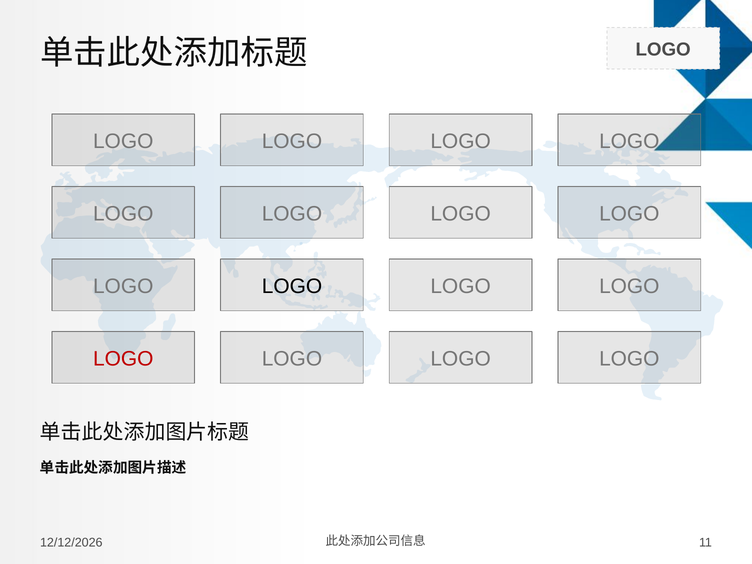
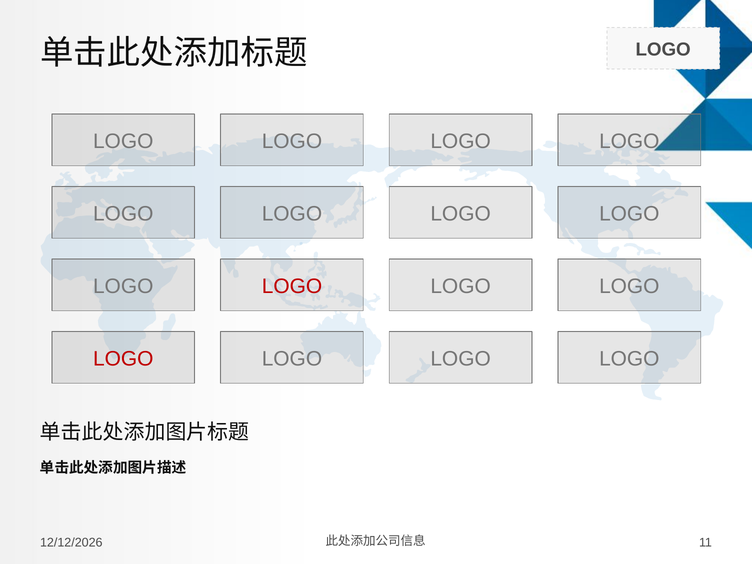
LOGO at (292, 286) colour: black -> red
